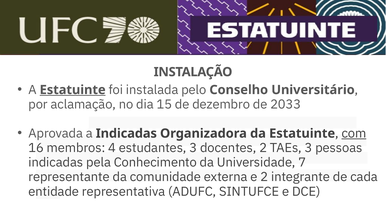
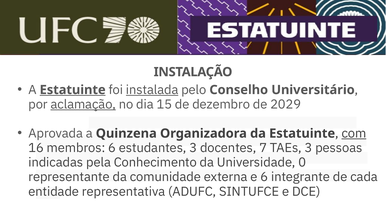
instalada underline: none -> present
aclamação underline: none -> present
2033: 2033 -> 2029
a Indicadas: Indicadas -> Quinzena
membros 4: 4 -> 6
docentes 2: 2 -> 7
7: 7 -> 0
e 2: 2 -> 6
